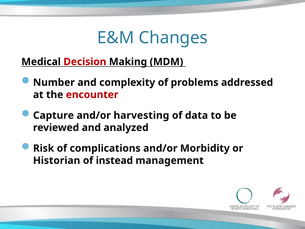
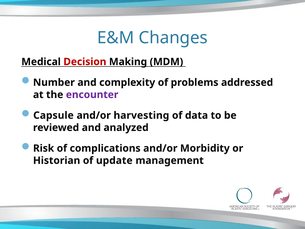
encounter colour: red -> purple
Capture: Capture -> Capsule
instead: instead -> update
